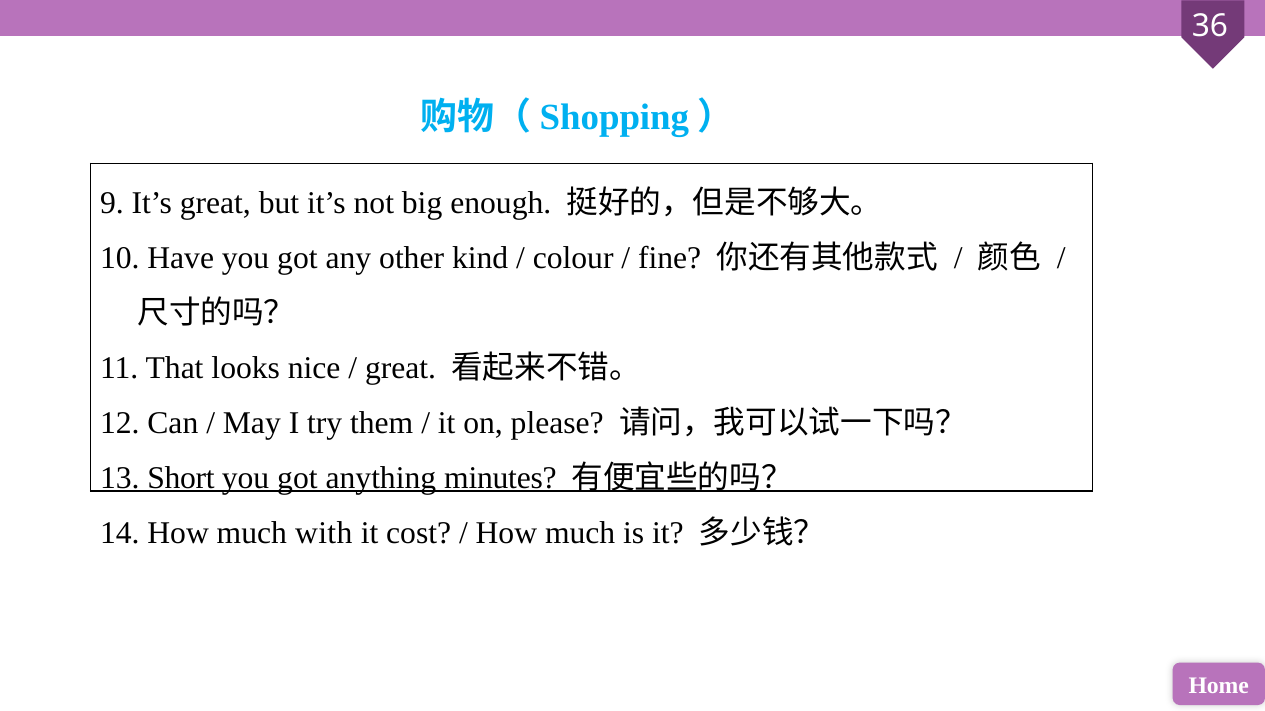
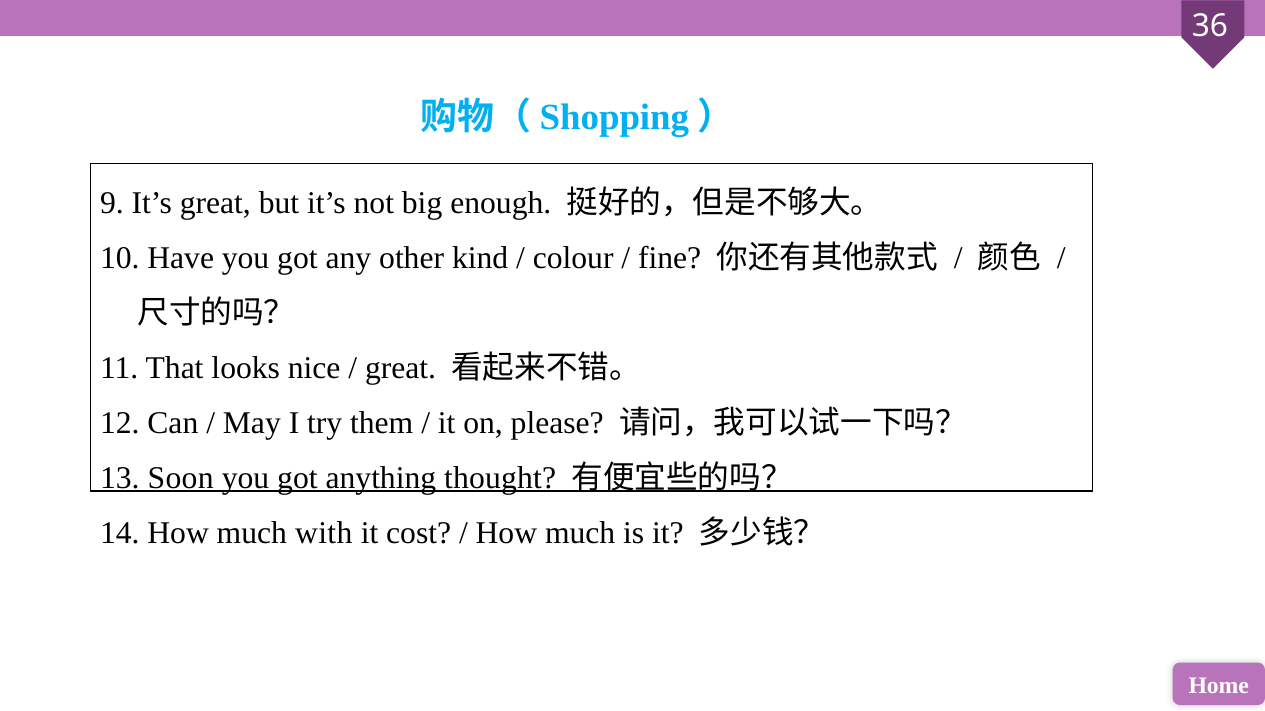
Short: Short -> Soon
minutes: minutes -> thought
